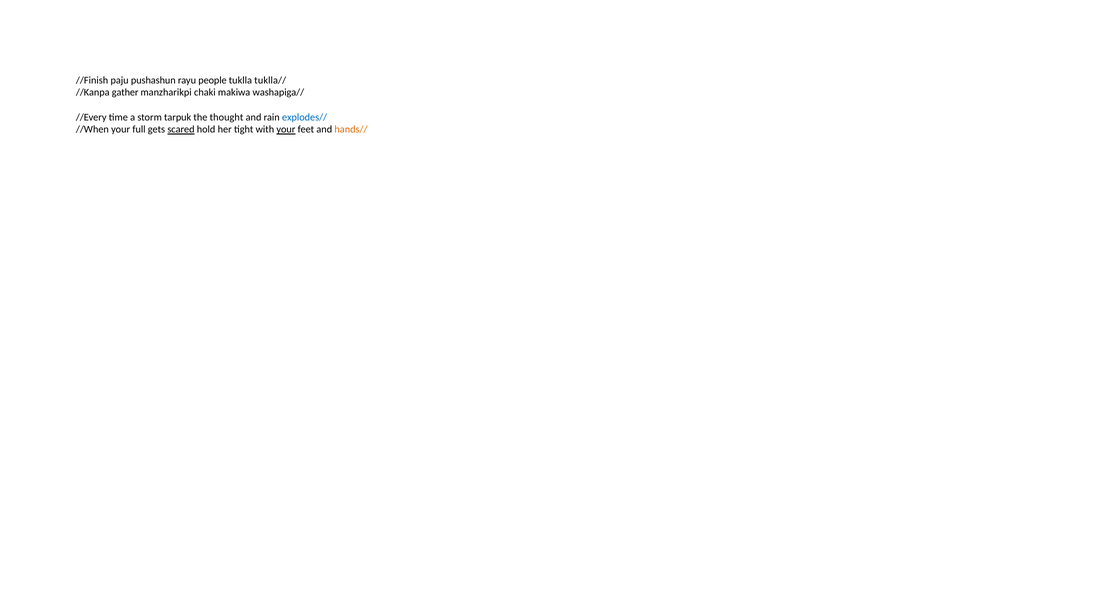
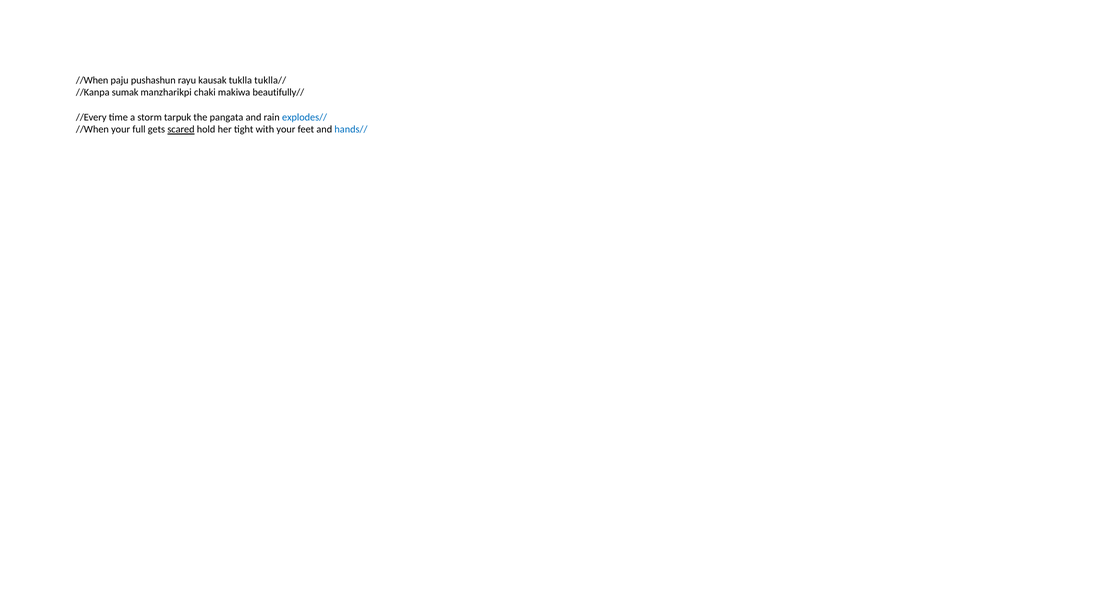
//Finish at (92, 80): //Finish -> //When
people: people -> kausak
gather: gather -> sumak
washapiga//: washapiga// -> beautifully//
thought: thought -> pangata
your at (286, 130) underline: present -> none
hands// colour: orange -> blue
